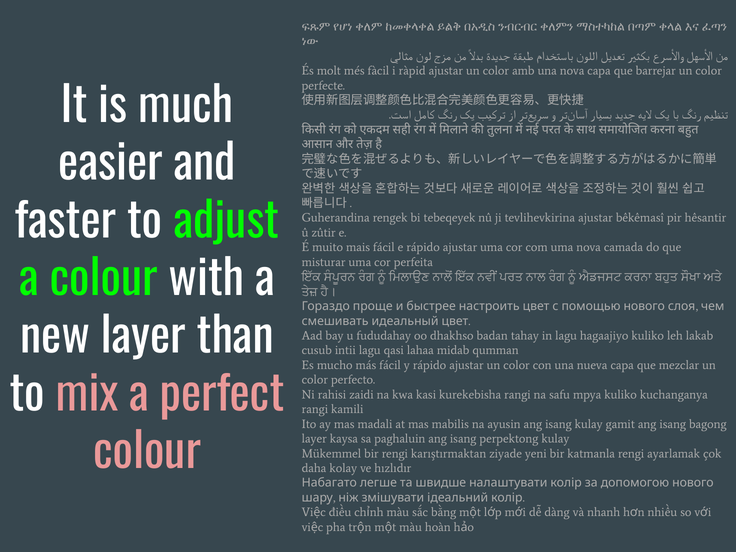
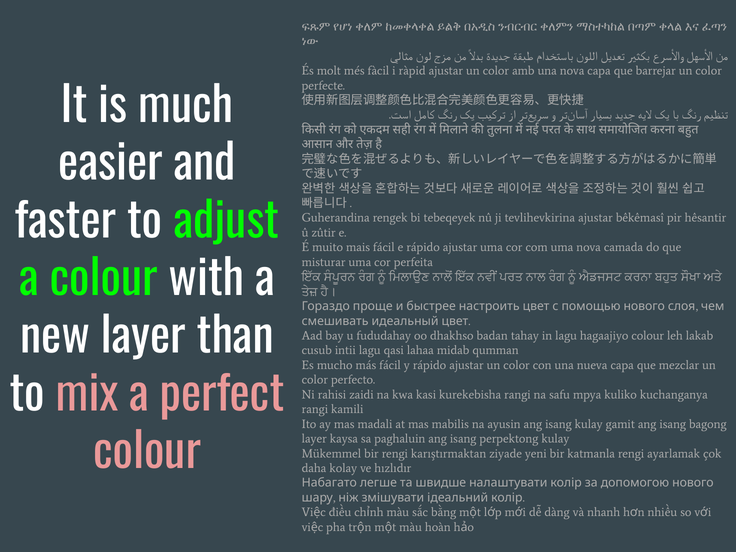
hagaajiyo kuliko: kuliko -> colour
